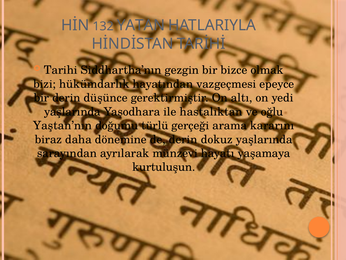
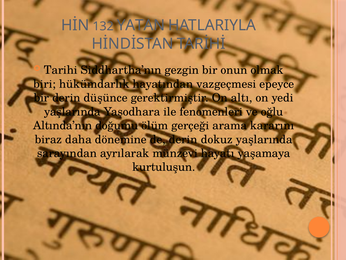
bizce: bizce -> onun
bizi: bizi -> biri
hastalıktan: hastalıktan -> fenomenleri
Yaştan’nın: Yaştan’nın -> Altında’nın
türlü: türlü -> ölüm
